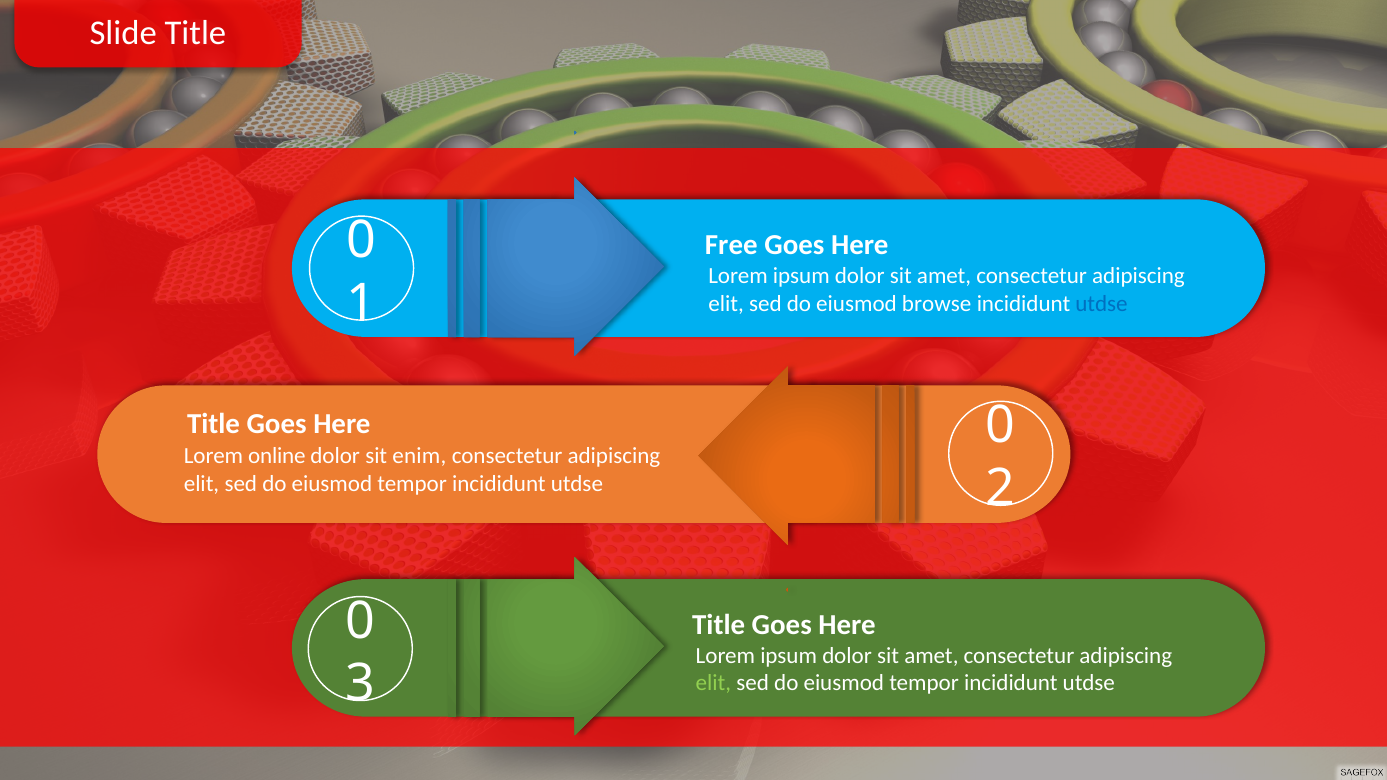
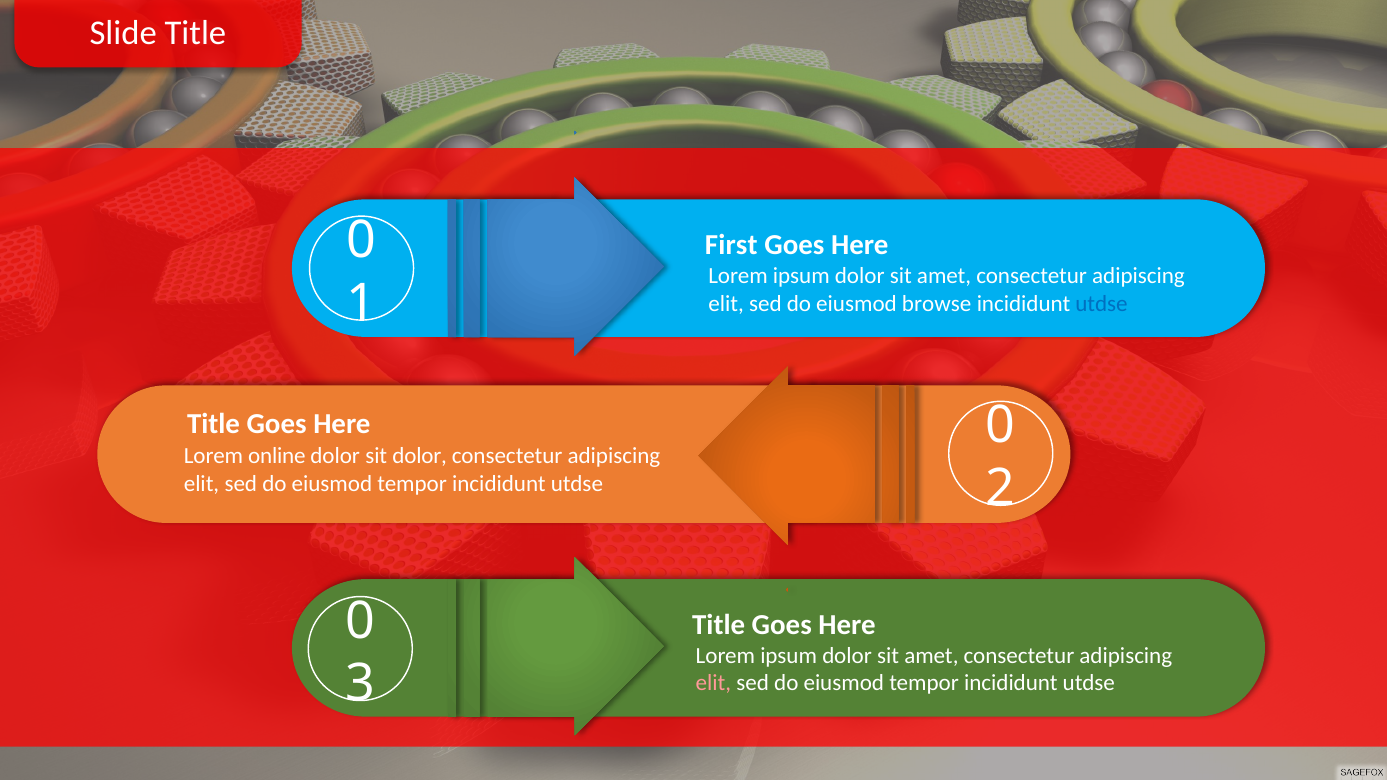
Free: Free -> First
sit enim: enim -> dolor
elit at (713, 683) colour: light green -> pink
